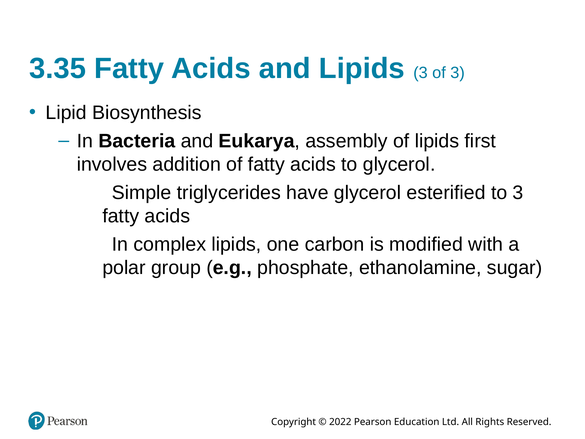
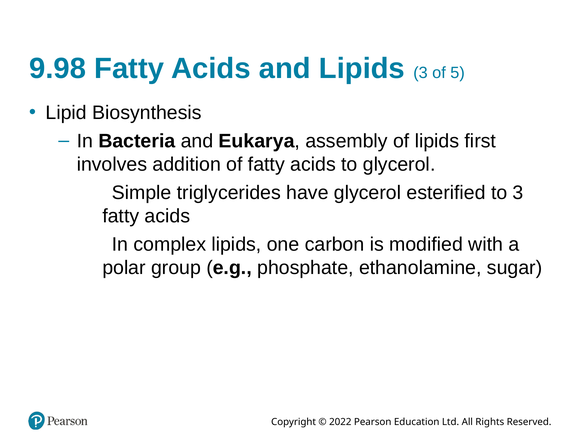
3.35: 3.35 -> 9.98
of 3: 3 -> 5
